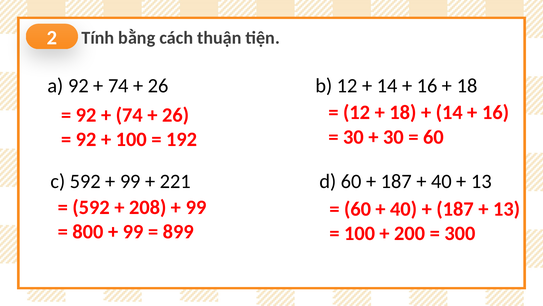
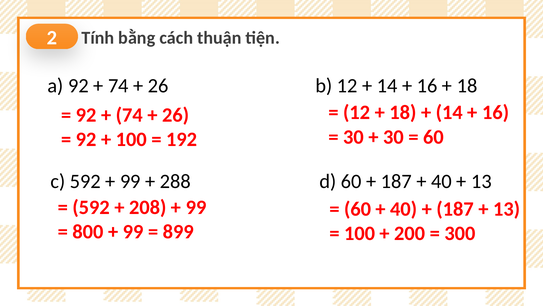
221: 221 -> 288
